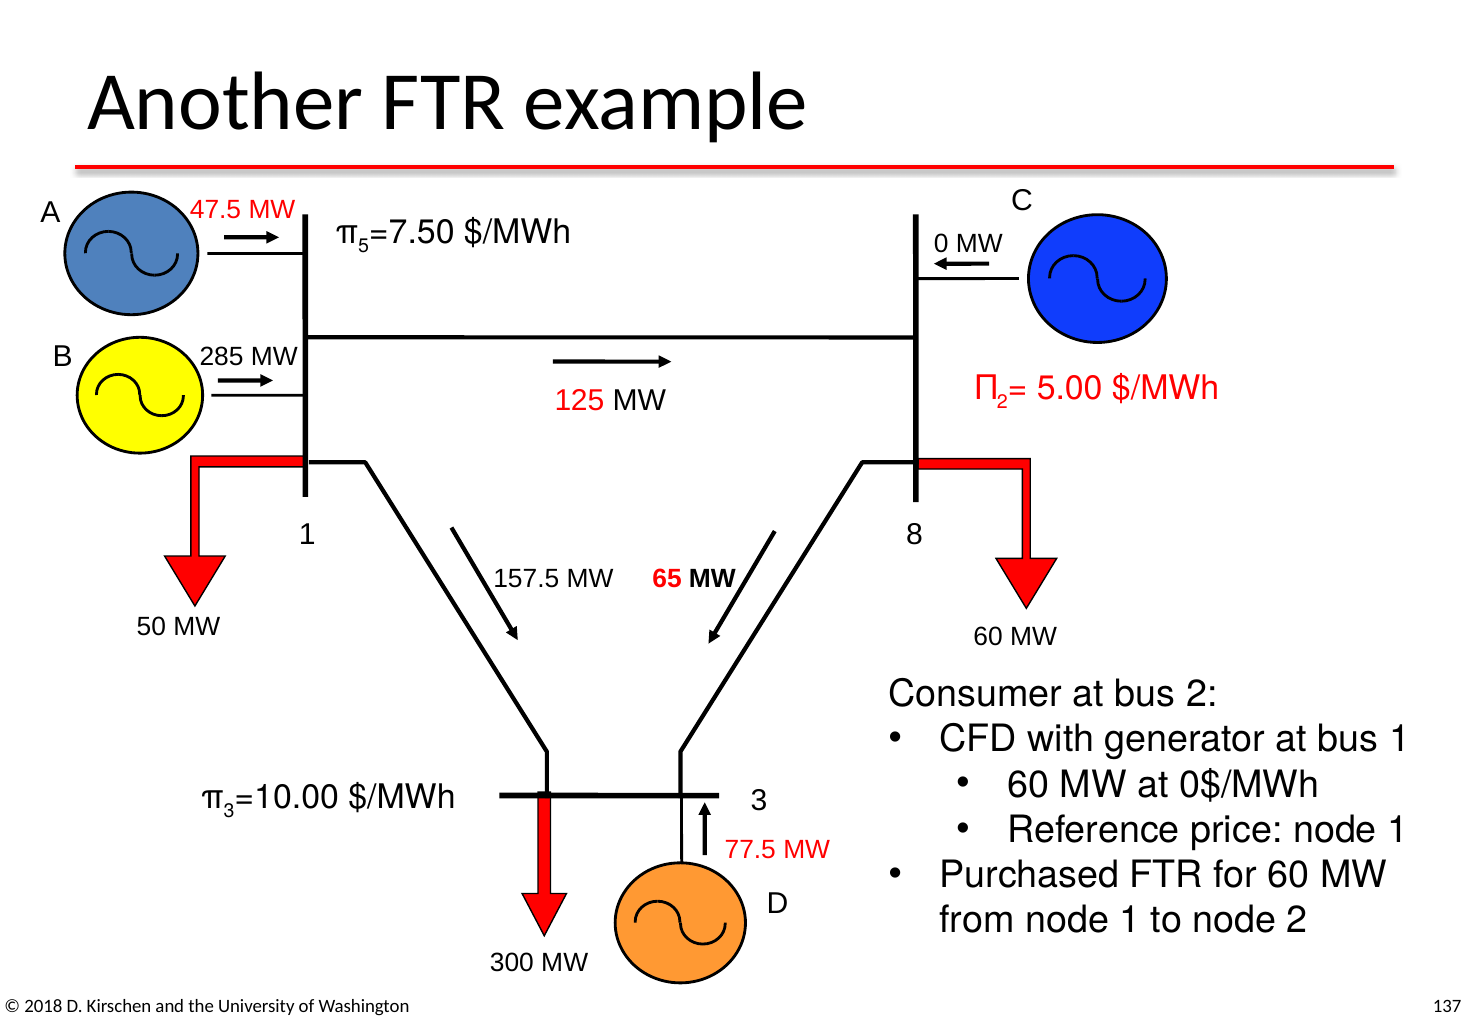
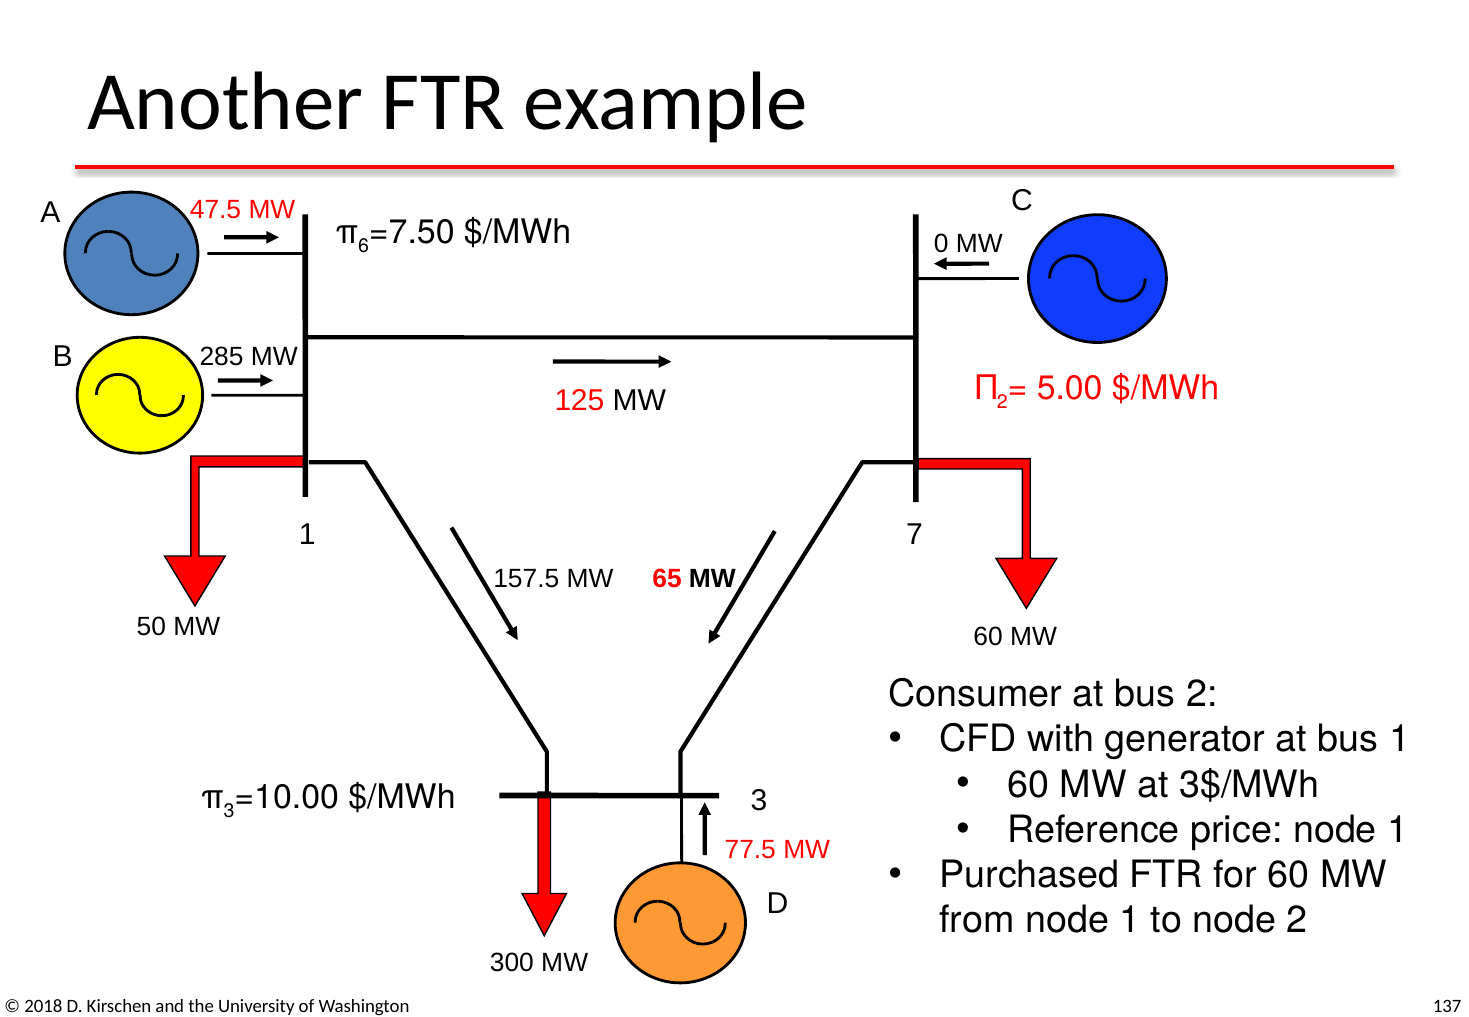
5: 5 -> 6
8: 8 -> 7
0$/MWh: 0$/MWh -> 3$/MWh
